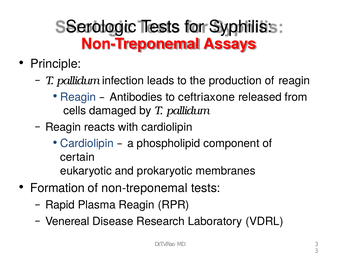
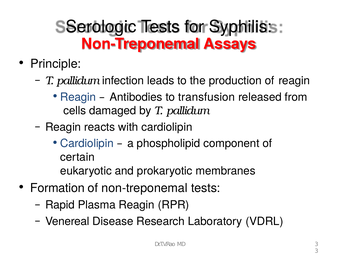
ceftriaxone: ceftriaxone -> transfusion
